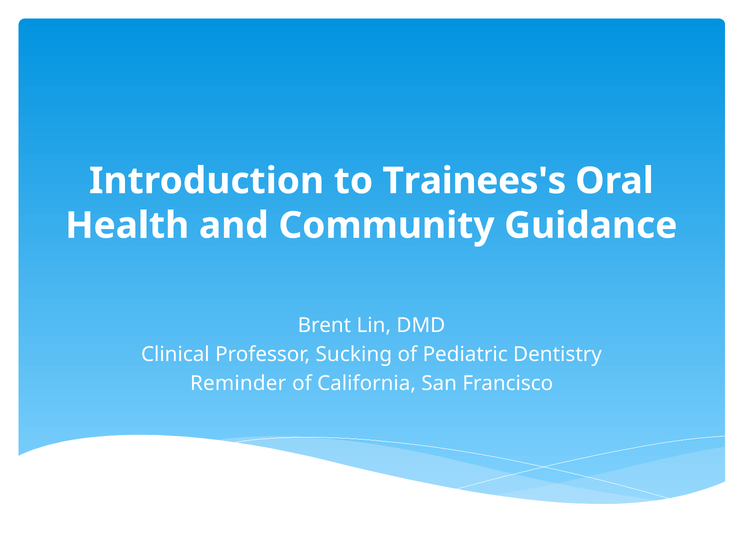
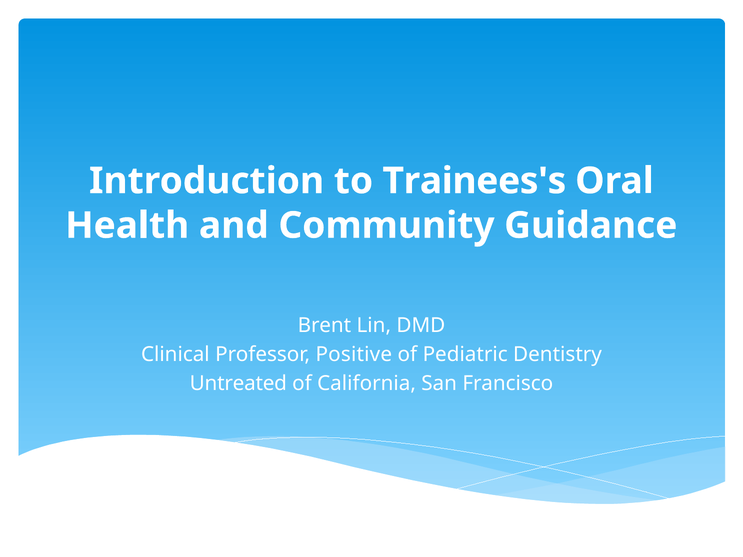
Sucking: Sucking -> Positive
Reminder: Reminder -> Untreated
